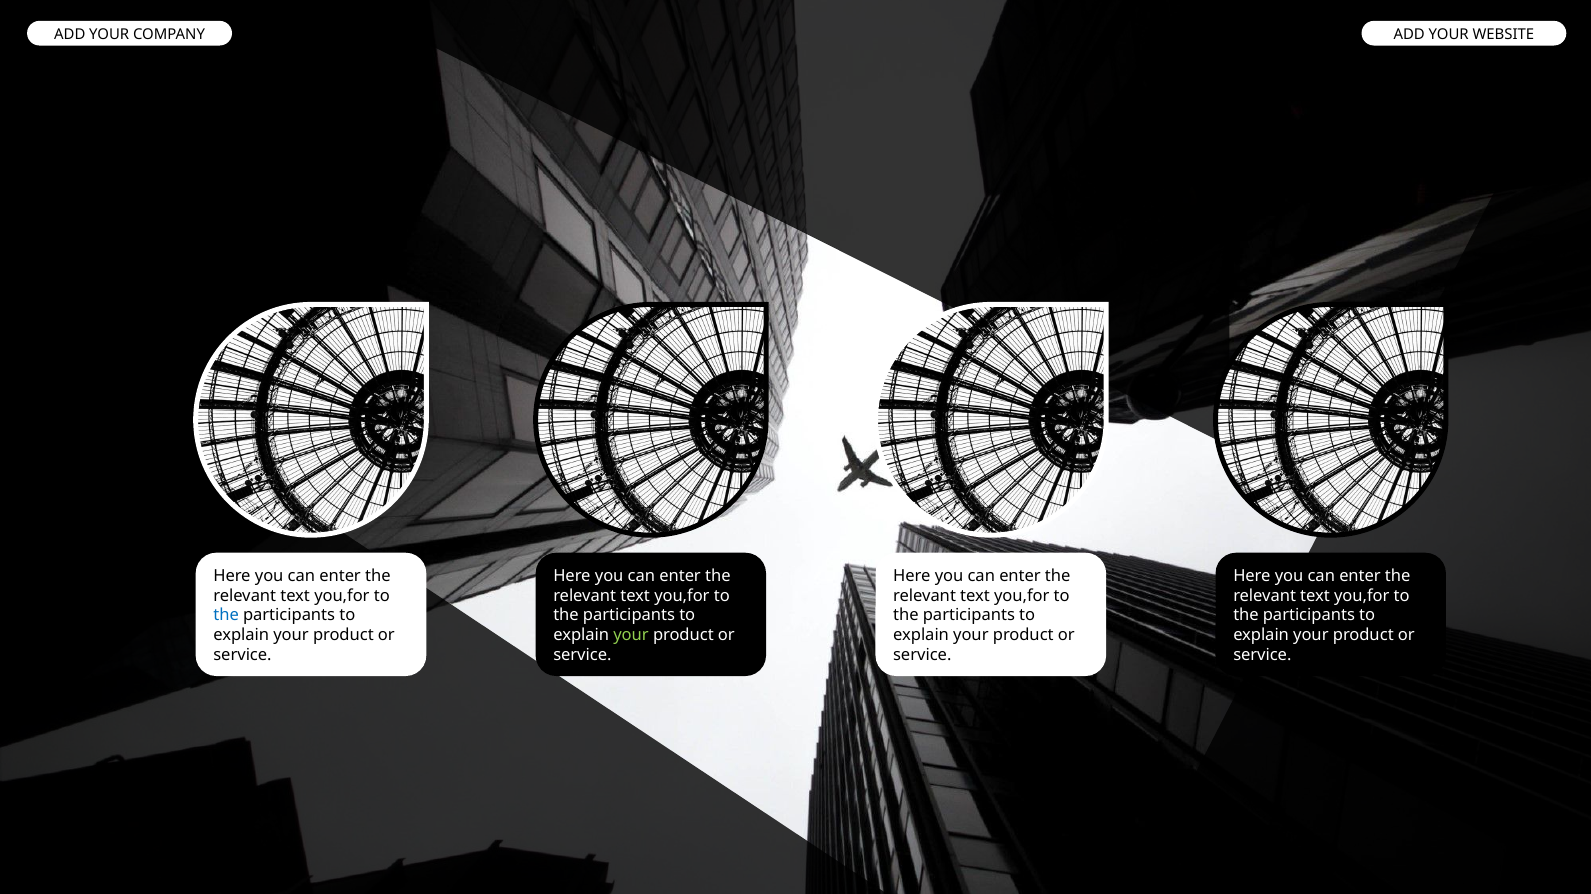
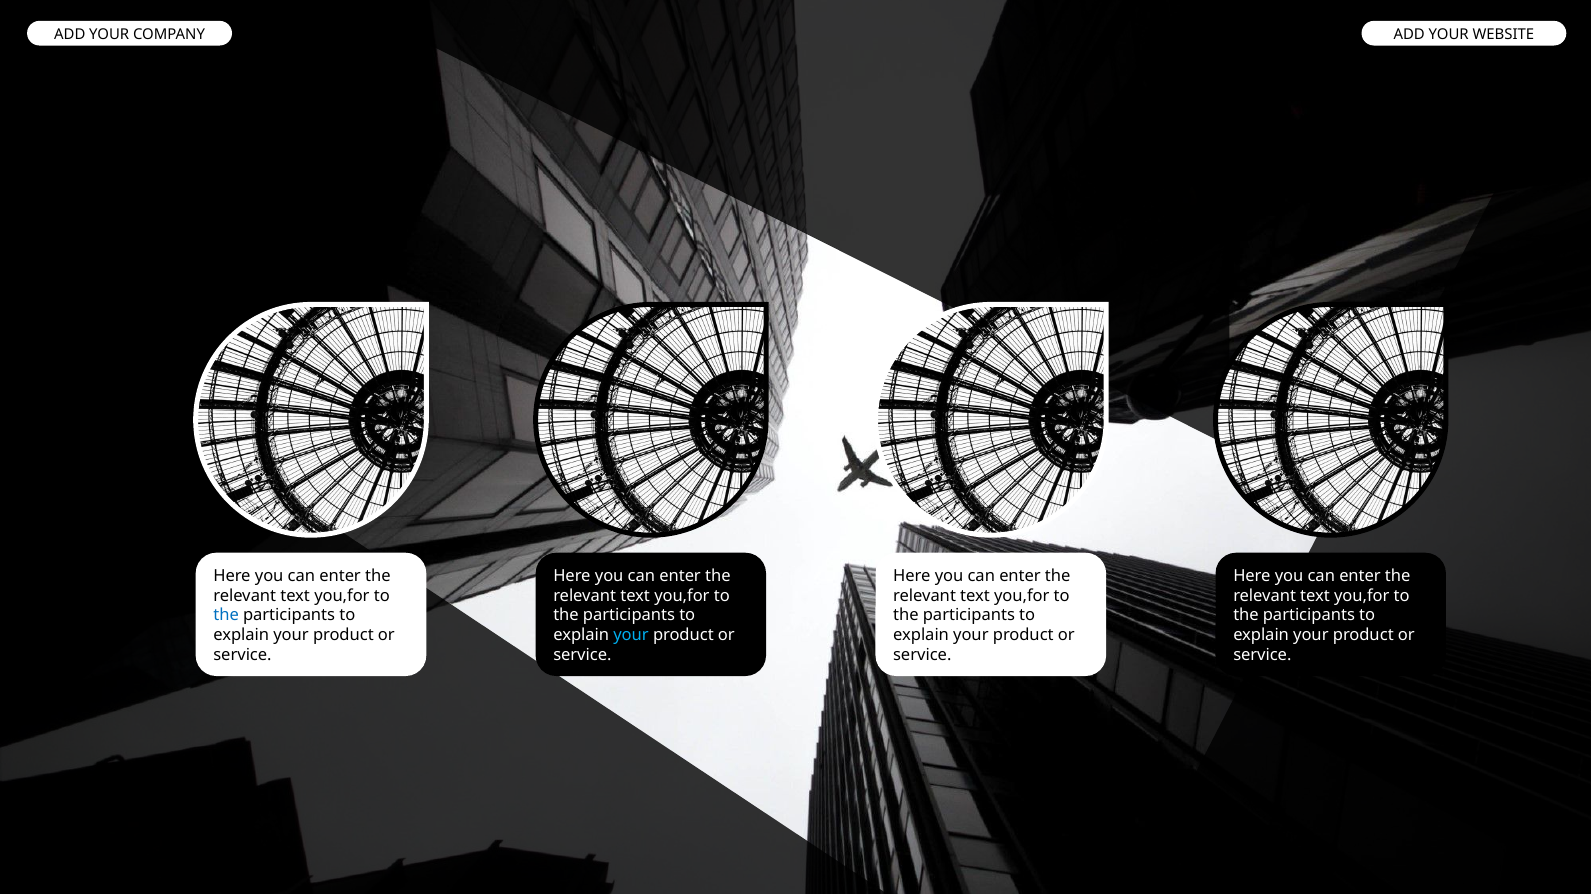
your at (631, 635) colour: light green -> light blue
